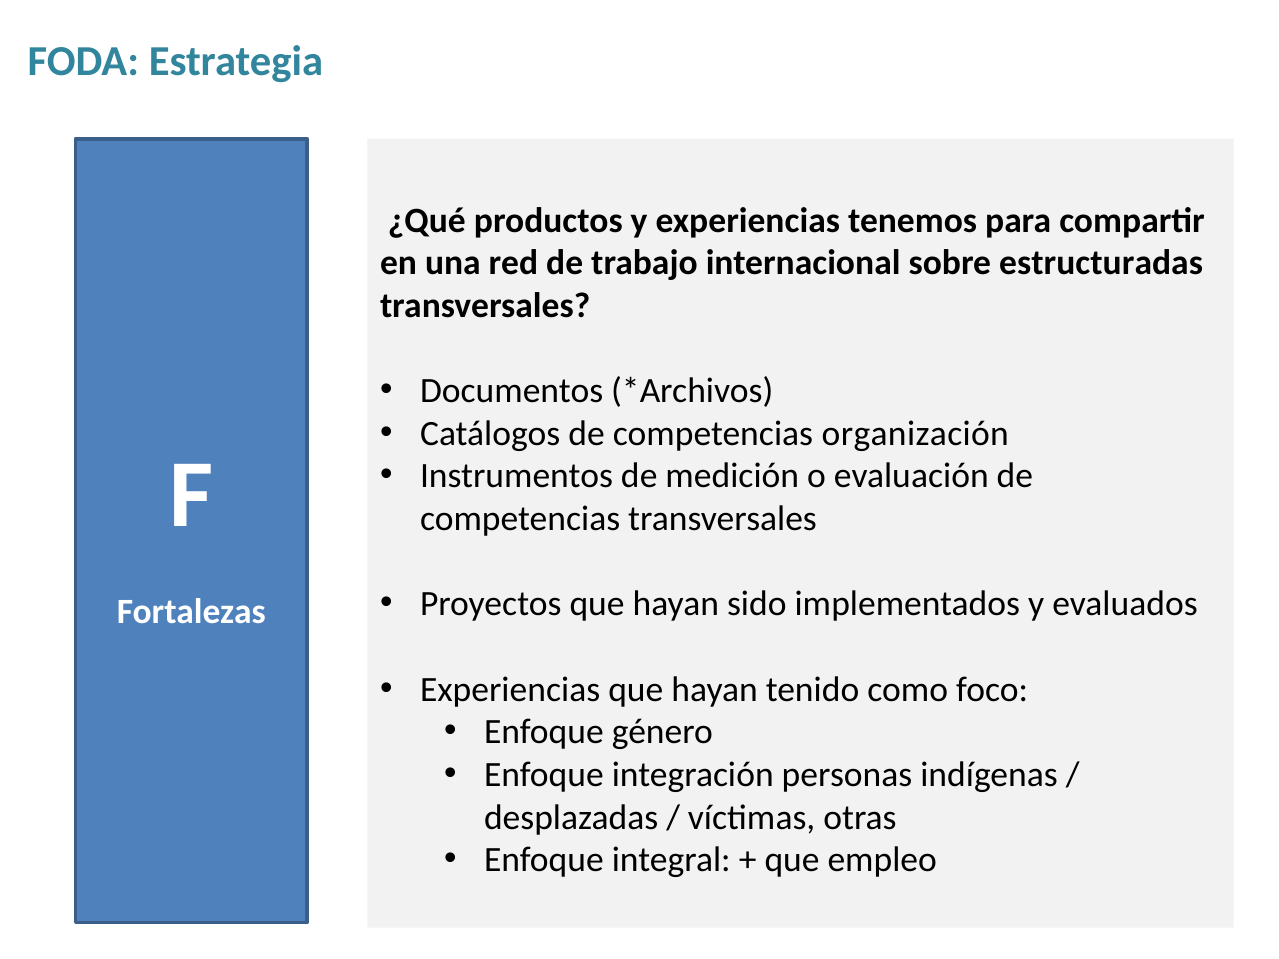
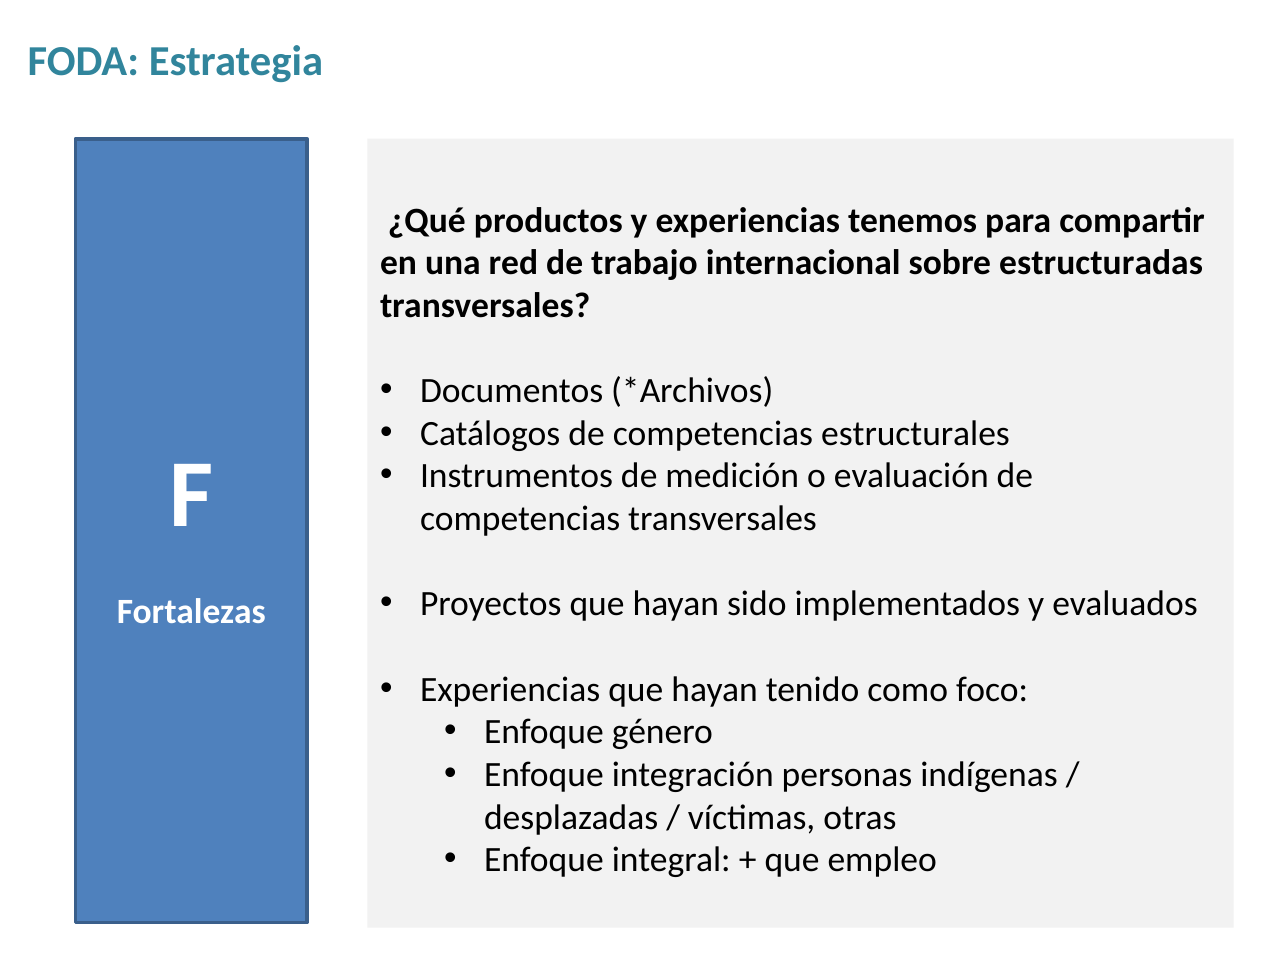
organización: organización -> estructurales
